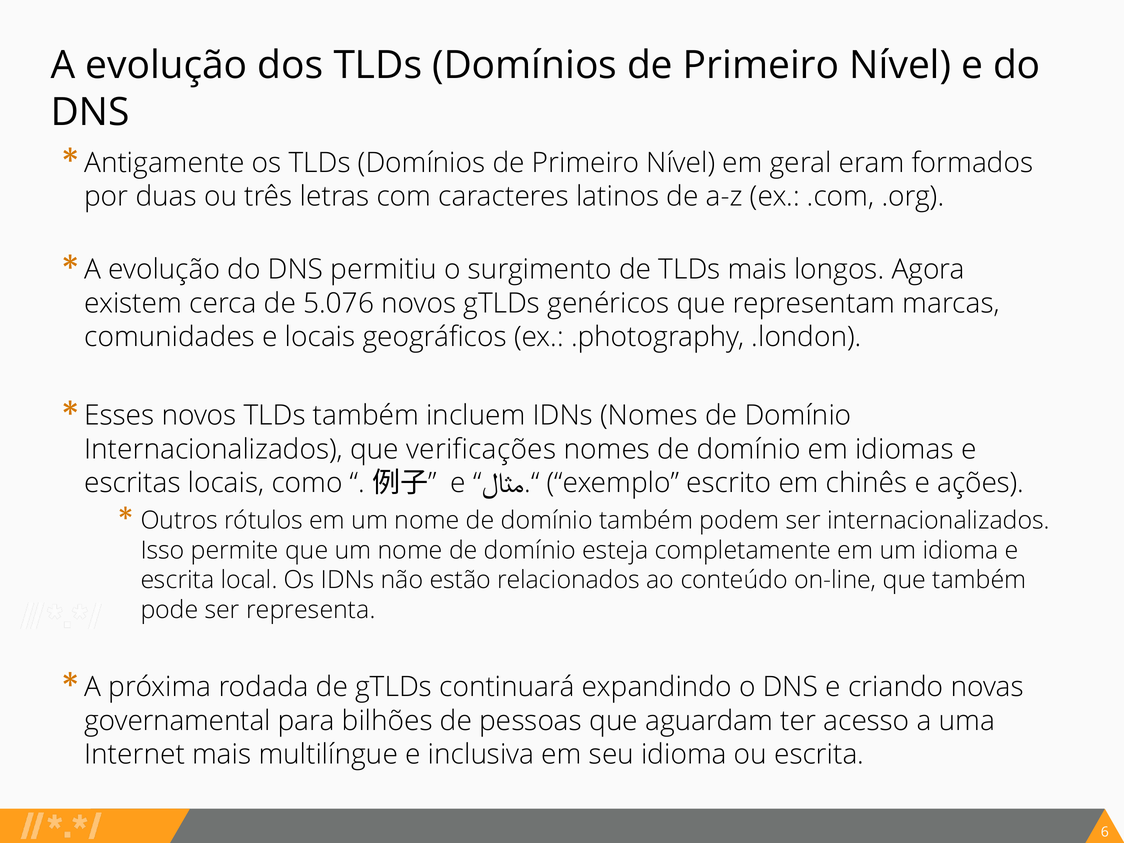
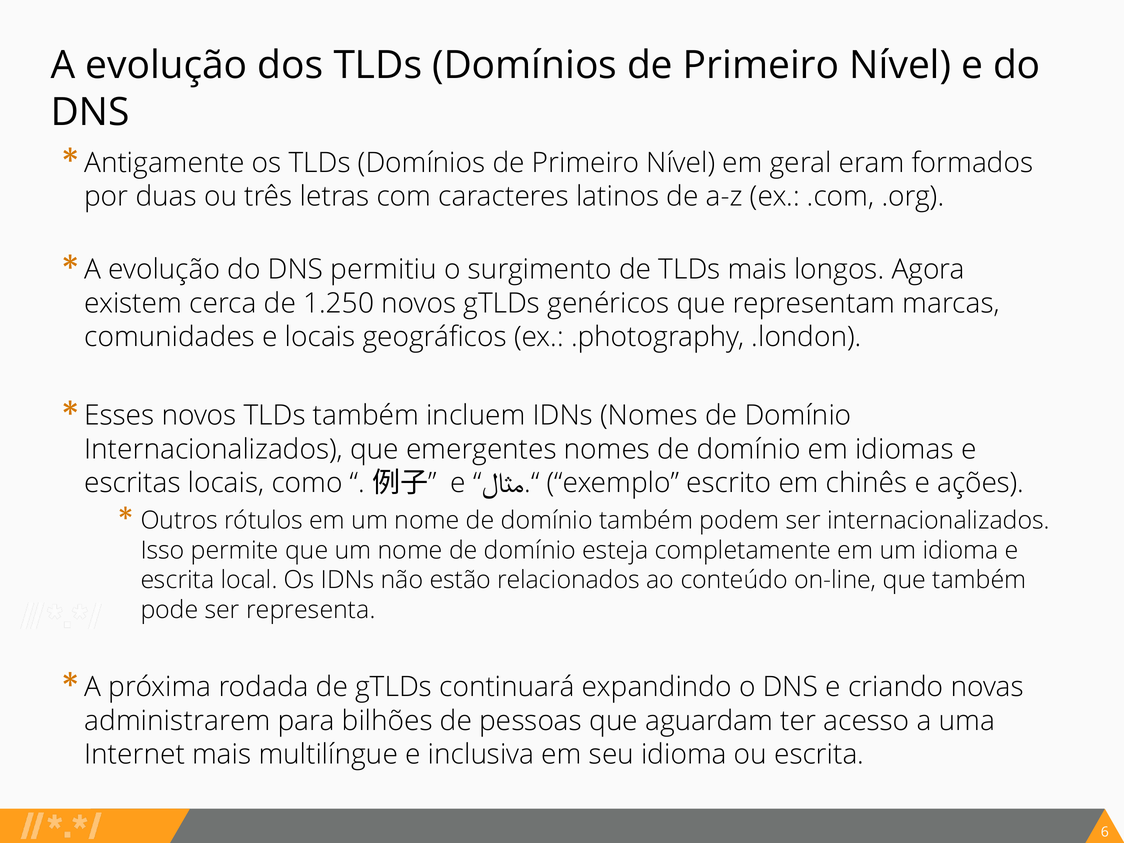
5.076: 5.076 -> 1.250
verificações: verificações -> emergentes
governamental: governamental -> administrarem
